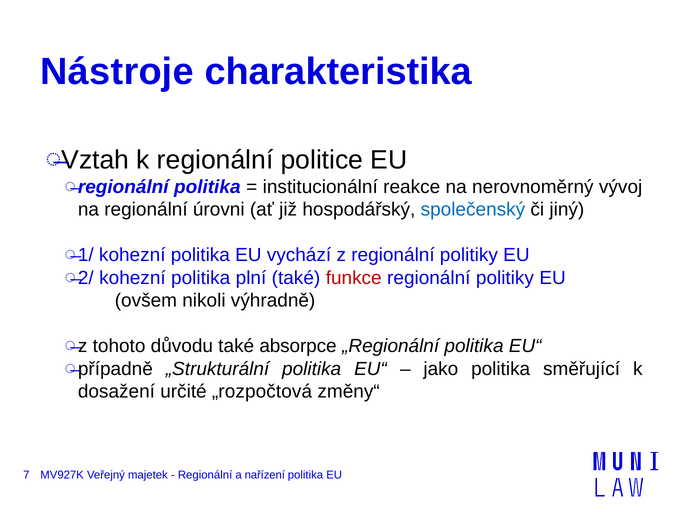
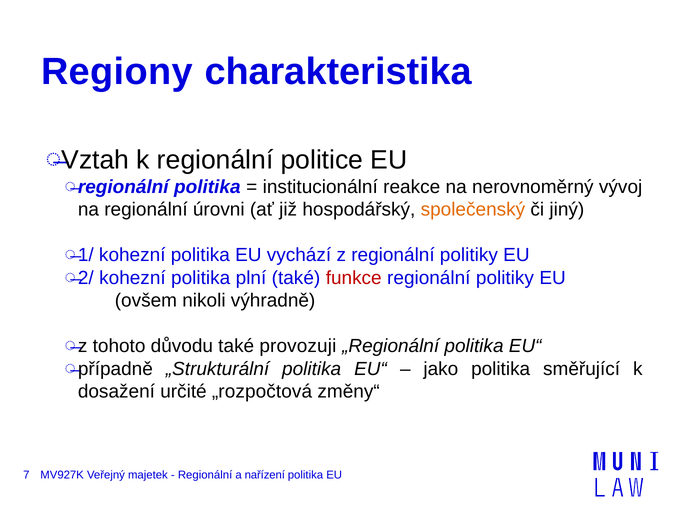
Nástroje: Nástroje -> Regiony
společenský colour: blue -> orange
absorpce: absorpce -> provozuji
